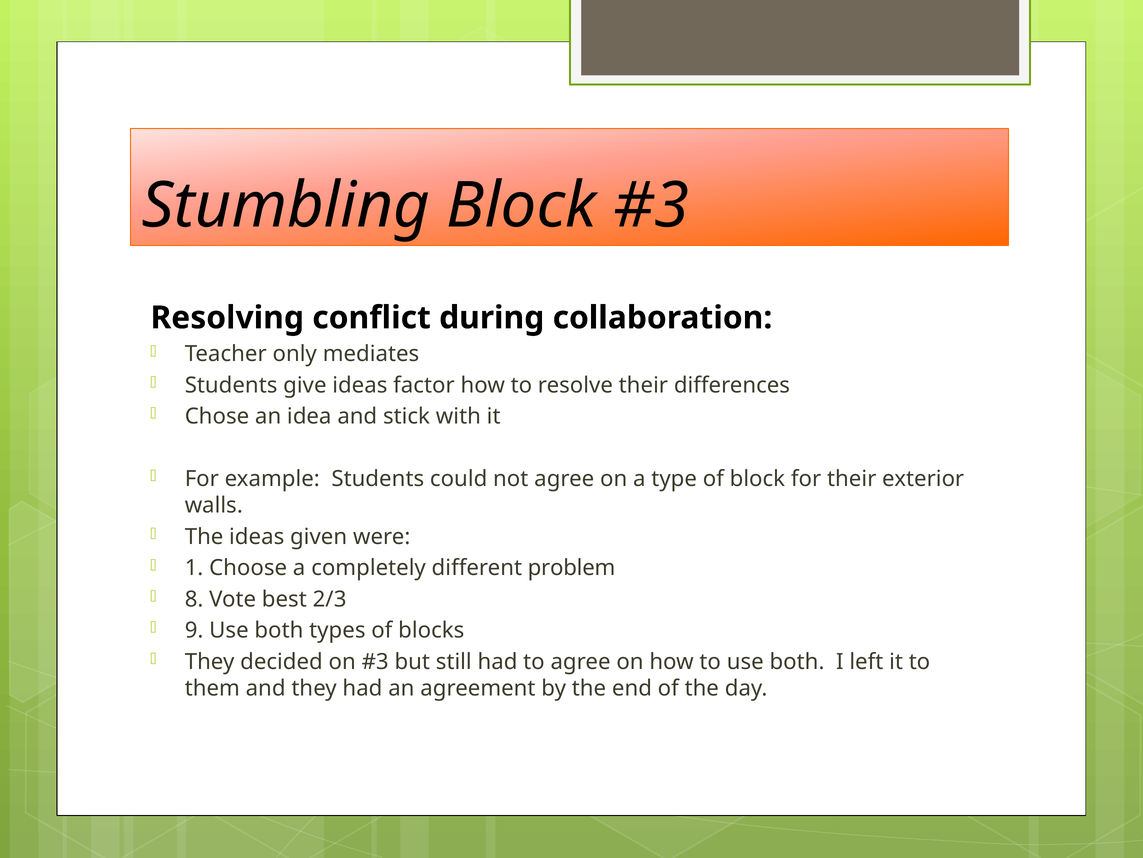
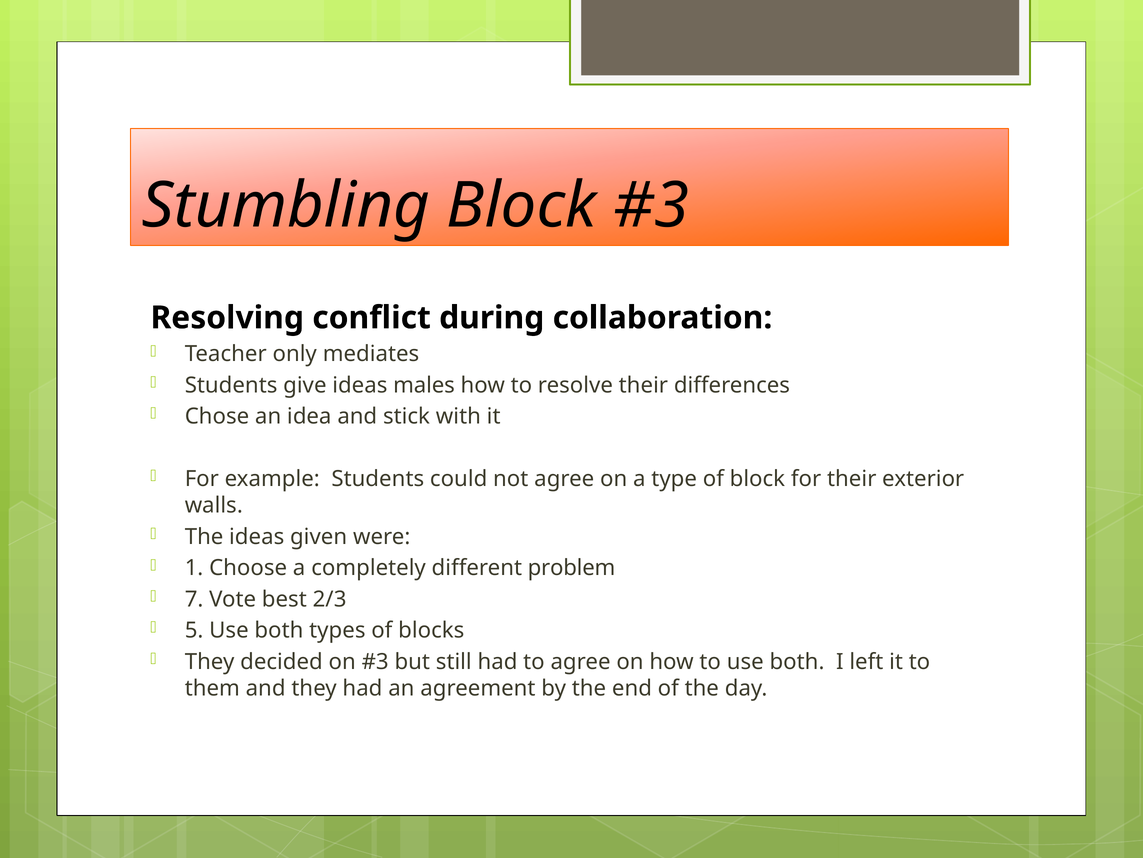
factor: factor -> males
8: 8 -> 7
9: 9 -> 5
